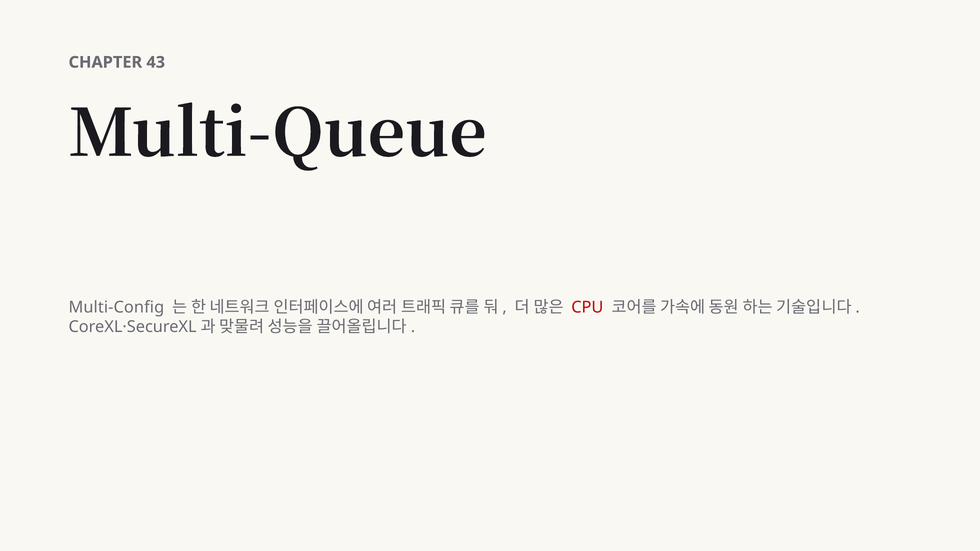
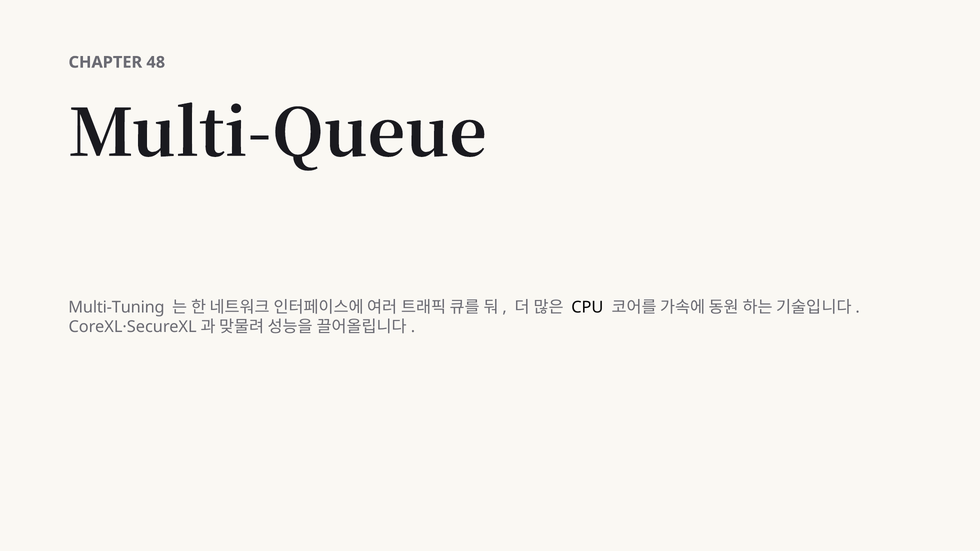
43: 43 -> 48
Multi-Config: Multi-Config -> Multi-Tuning
CPU colour: red -> black
